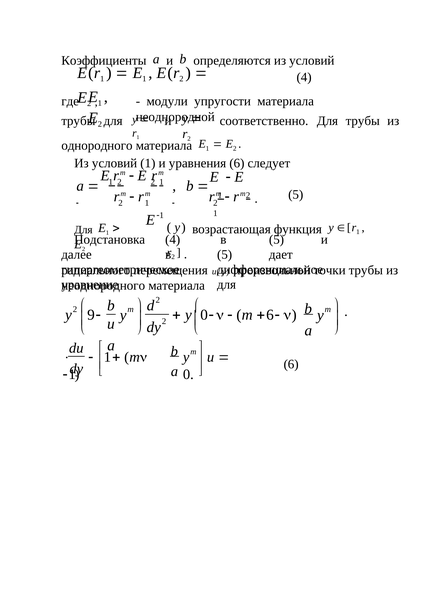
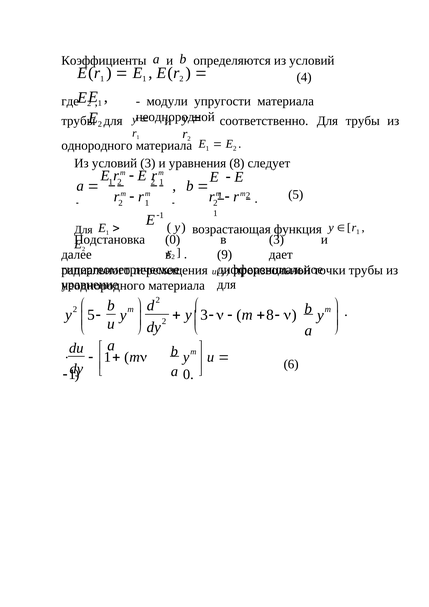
условий 1: 1 -> 3
уравнения 6: 6 -> 8
4 at (173, 240): 4 -> 0
5 at (277, 240): 5 -> 3
5 at (225, 255): 5 -> 9
y 9: 9 -> 5
y 0: 0 -> 3
6 at (270, 315): 6 -> 8
